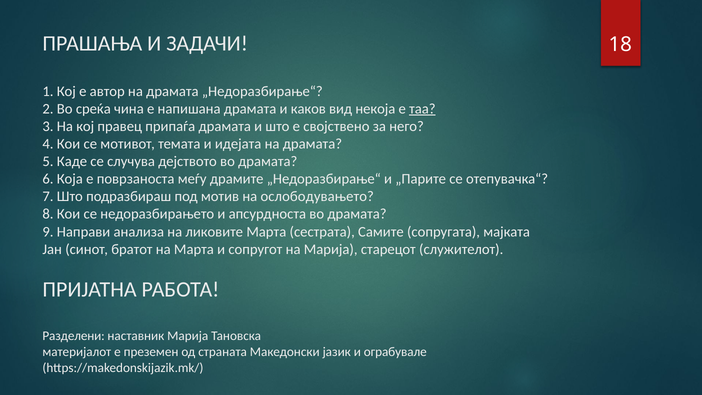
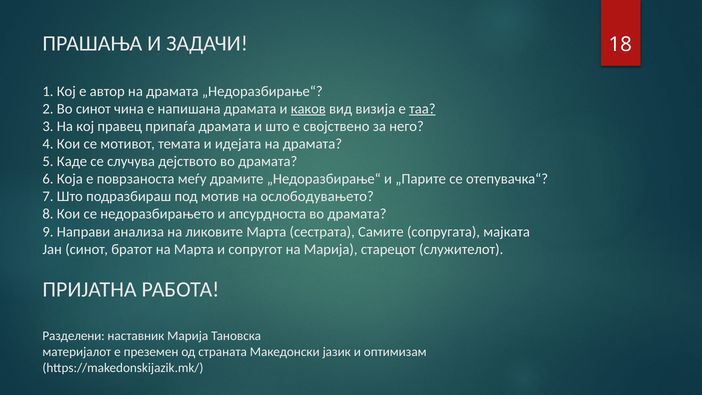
Во среќа: среќа -> синот
каков underline: none -> present
некоја: некоја -> визија
ограбувале: ограбувале -> оптимизам
